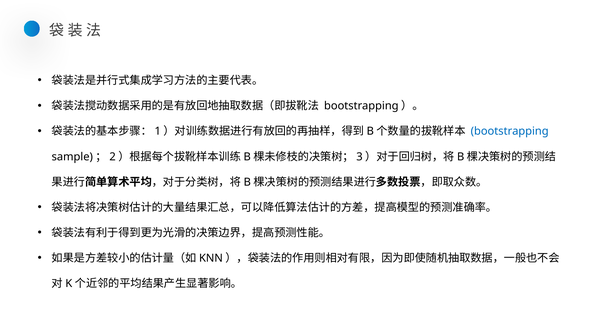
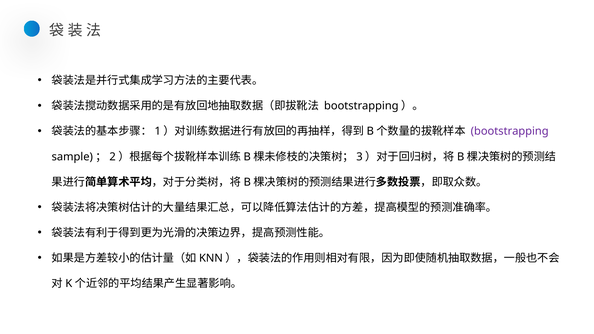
bootstrapping colour: blue -> purple
